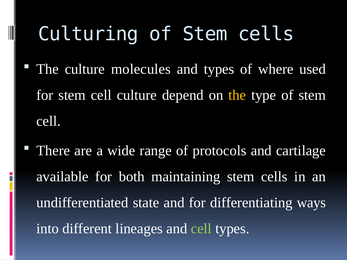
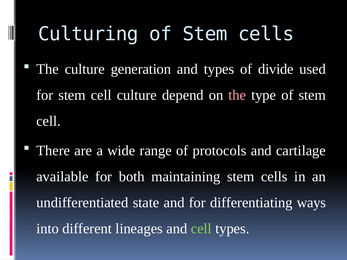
molecules: molecules -> generation
where: where -> divide
the at (237, 95) colour: yellow -> pink
